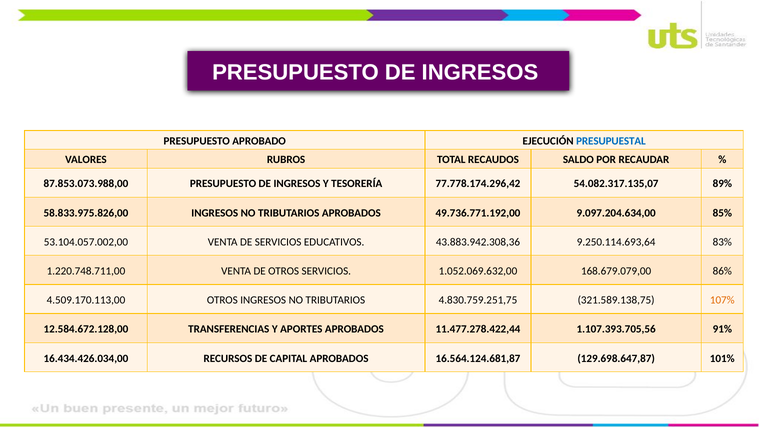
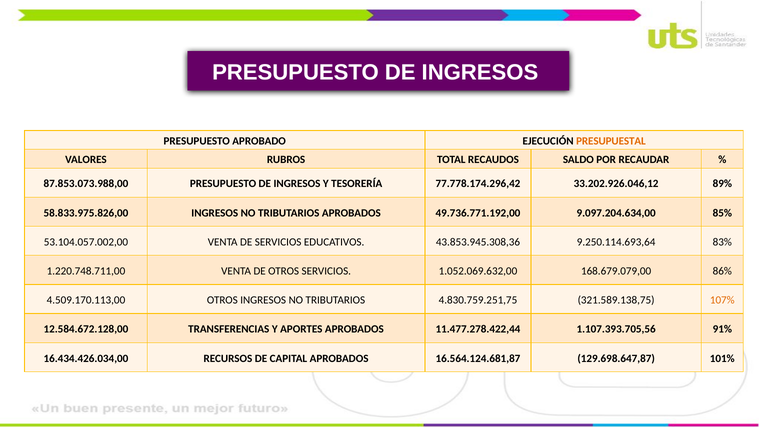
PRESUPUESTAL colour: blue -> orange
54.082.317.135,07: 54.082.317.135,07 -> 33.202.926.046,12
43.883.942.308,36: 43.883.942.308,36 -> 43.853.945.308,36
